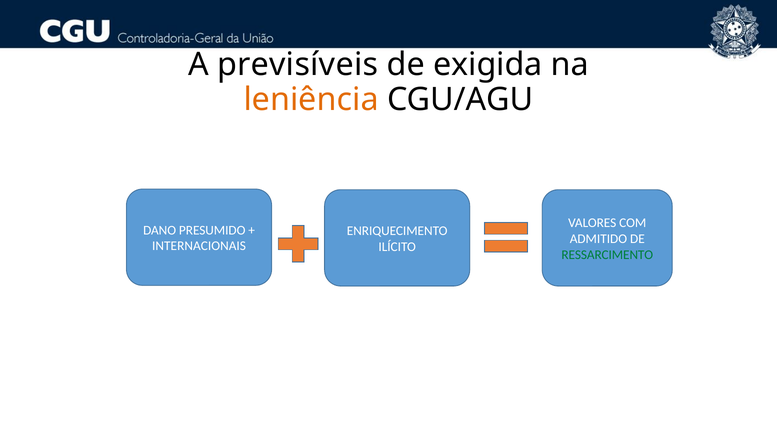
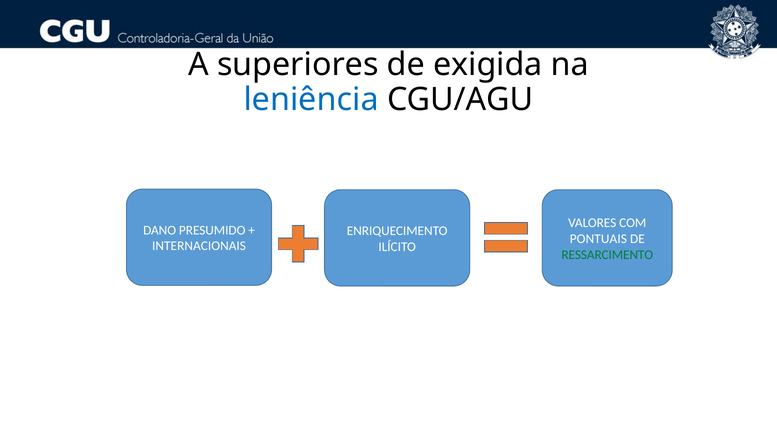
previsíveis: previsíveis -> superiores
leniência colour: orange -> blue
ADMITIDO: ADMITIDO -> PONTUAIS
